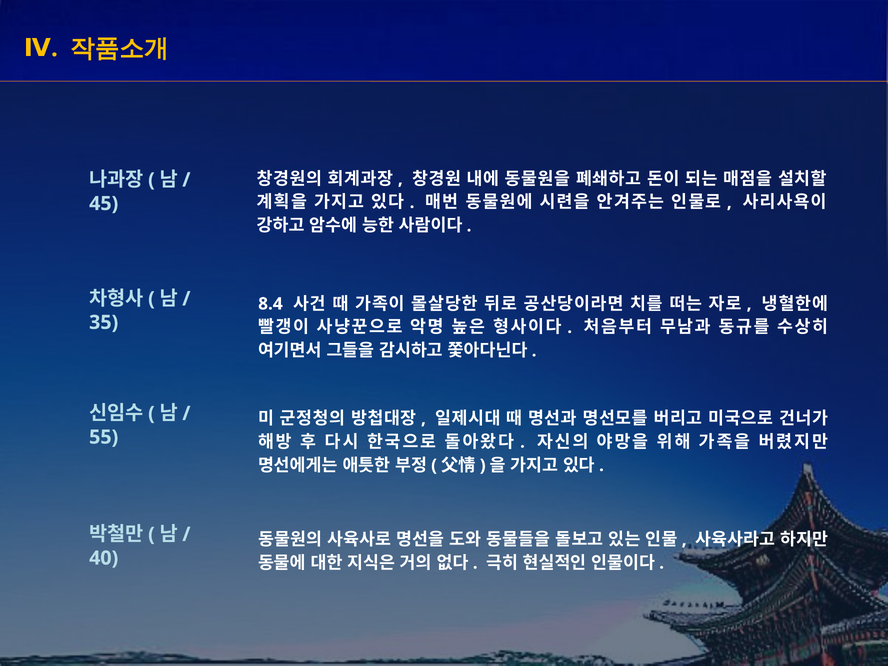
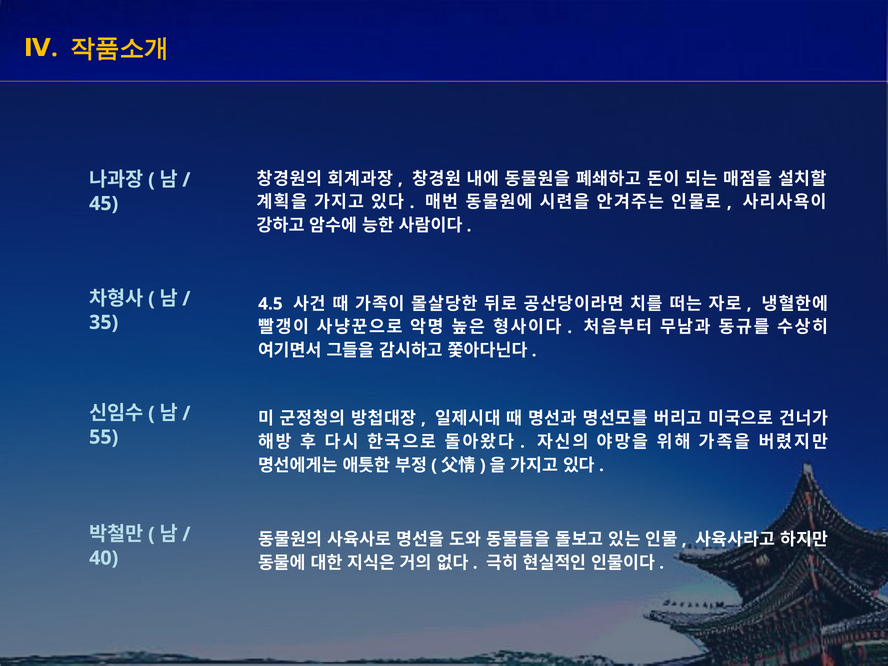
8.4: 8.4 -> 4.5
